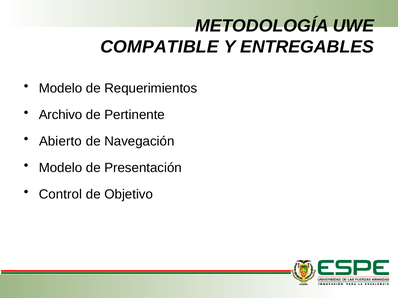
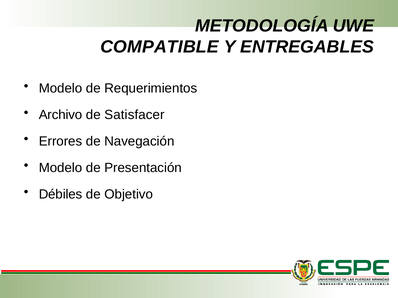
Pertinente: Pertinente -> Satisfacer
Abierto: Abierto -> Errores
Control: Control -> Débiles
